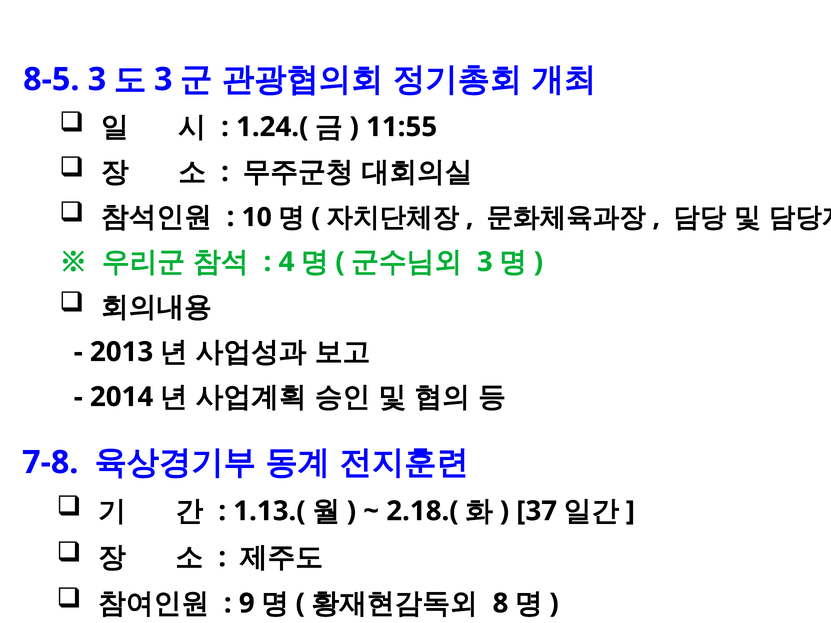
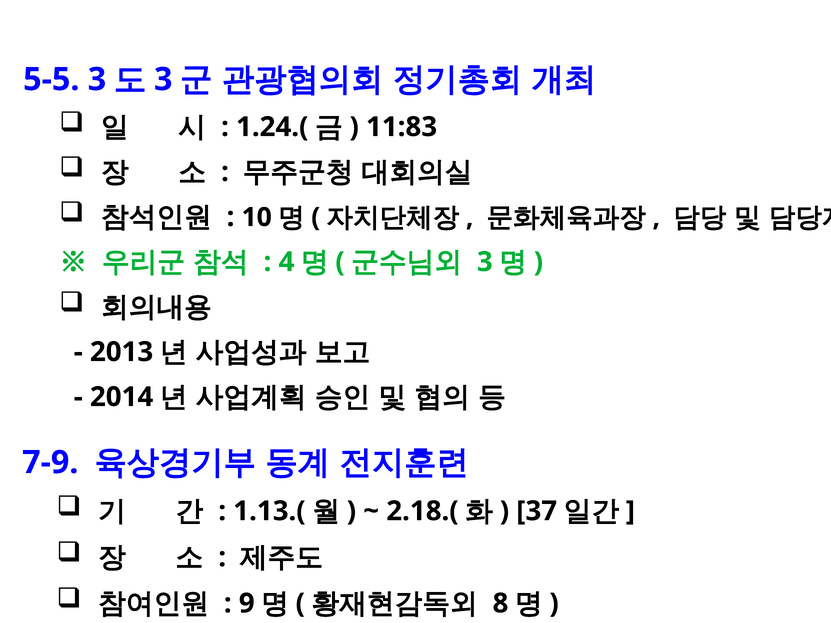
8-5: 8-5 -> 5-5
11:55: 11:55 -> 11:83
7-8: 7-8 -> 7-9
